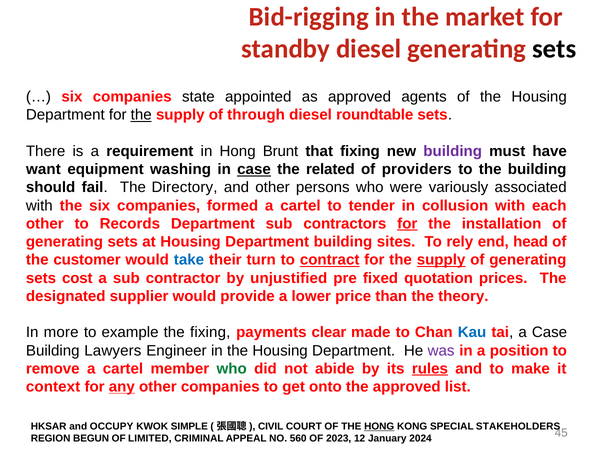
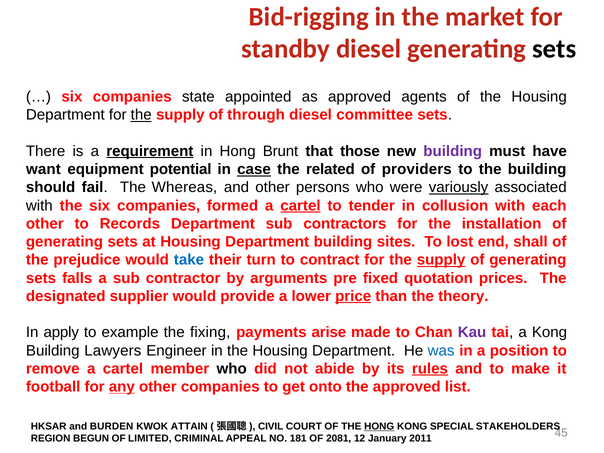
roundtable: roundtable -> committee
requirement underline: none -> present
that fixing: fixing -> those
washing: washing -> potential
Directory: Directory -> Whereas
variously underline: none -> present
cartel at (300, 206) underline: none -> present
for at (407, 224) underline: present -> none
rely: rely -> lost
head: head -> shall
customer: customer -> prejudice
contract underline: present -> none
cost: cost -> falls
unjustified: unjustified -> arguments
price underline: none -> present
more: more -> apply
clear: clear -> arise
Kau colour: blue -> purple
a Case: Case -> Kong
was colour: purple -> blue
who at (232, 369) colour: green -> black
context: context -> football
OCCUPY: OCCUPY -> BURDEN
SIMPLE: SIMPLE -> ATTAIN
560: 560 -> 181
2023: 2023 -> 2081
2024: 2024 -> 2011
